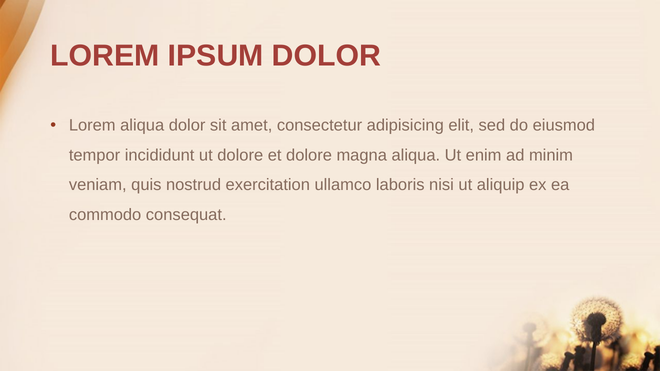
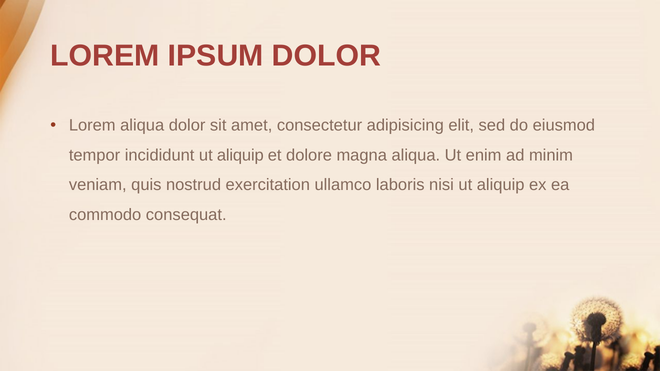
incididunt ut dolore: dolore -> aliquip
